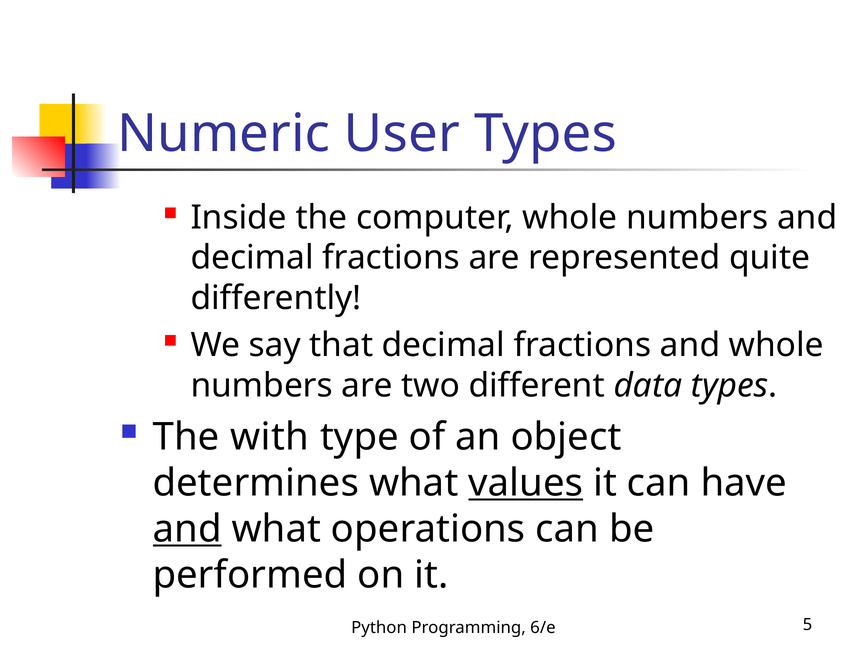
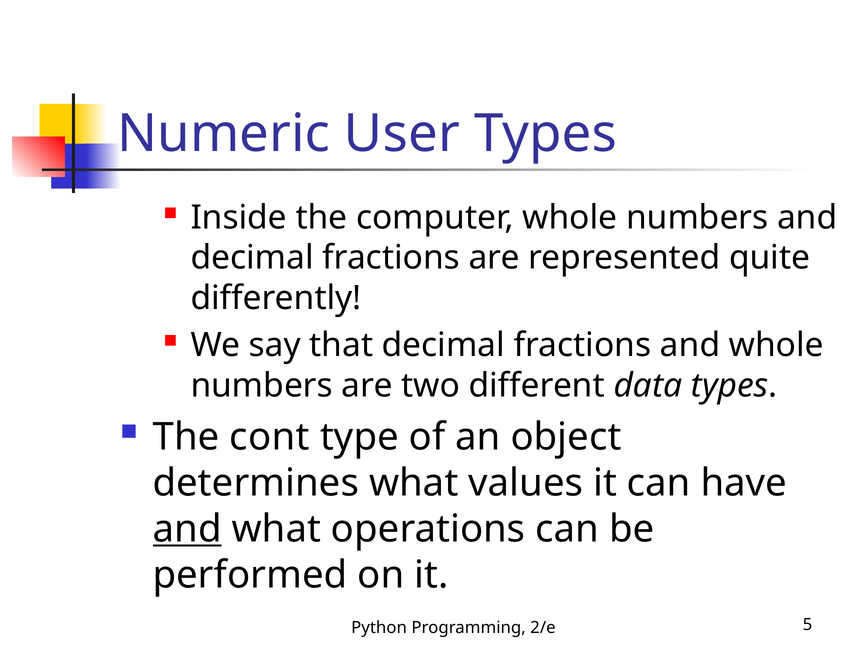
with: with -> cont
values underline: present -> none
6/e: 6/e -> 2/e
